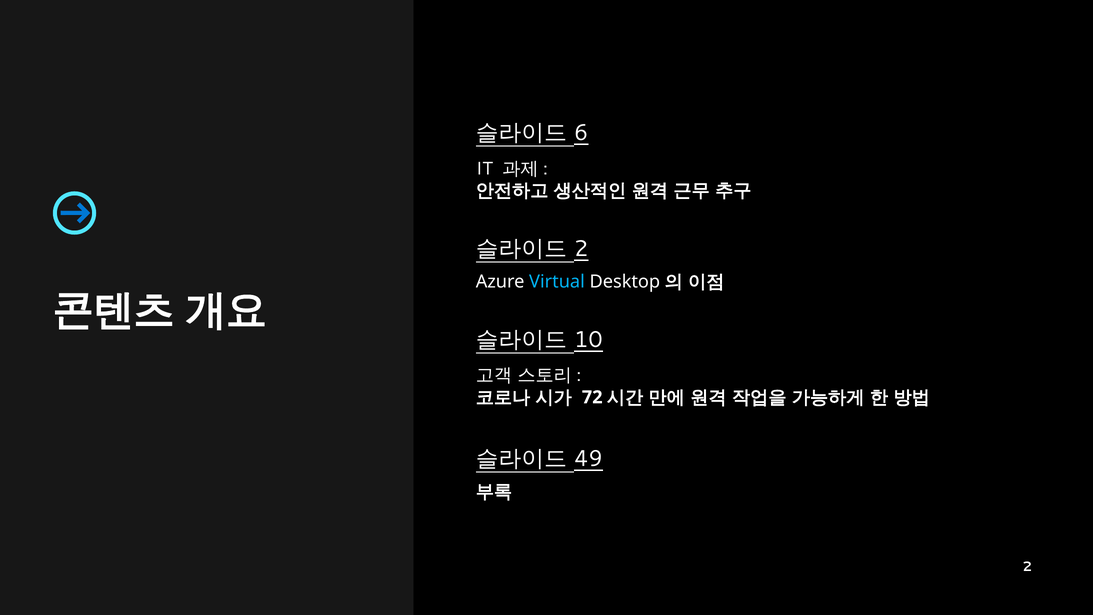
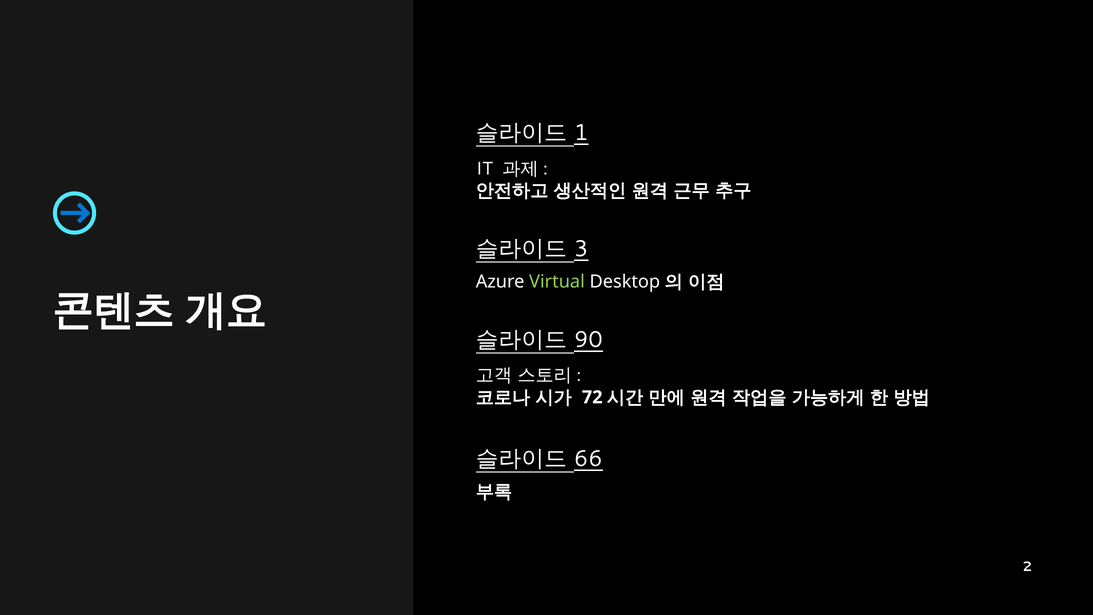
6: 6 -> 1
2 at (581, 249): 2 -> 3
Virtual colour: light blue -> light green
10: 10 -> 90
49: 49 -> 66
